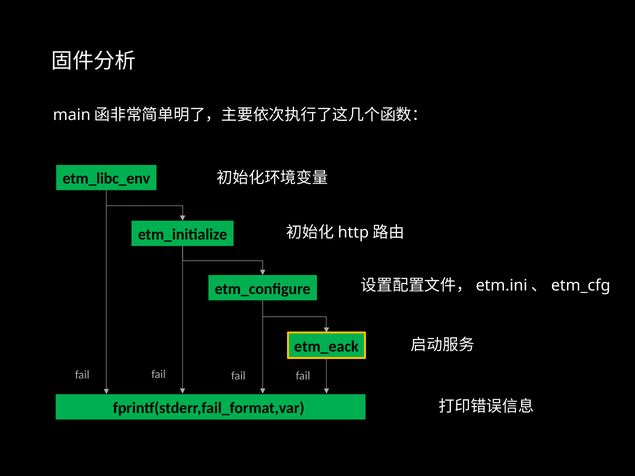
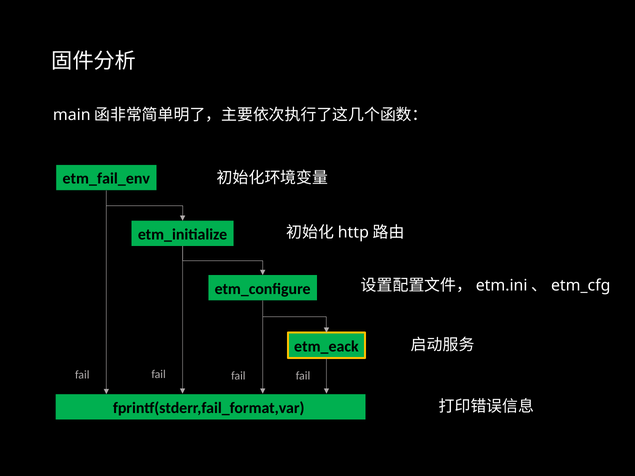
etm_libc_env: etm_libc_env -> etm_fail_env
